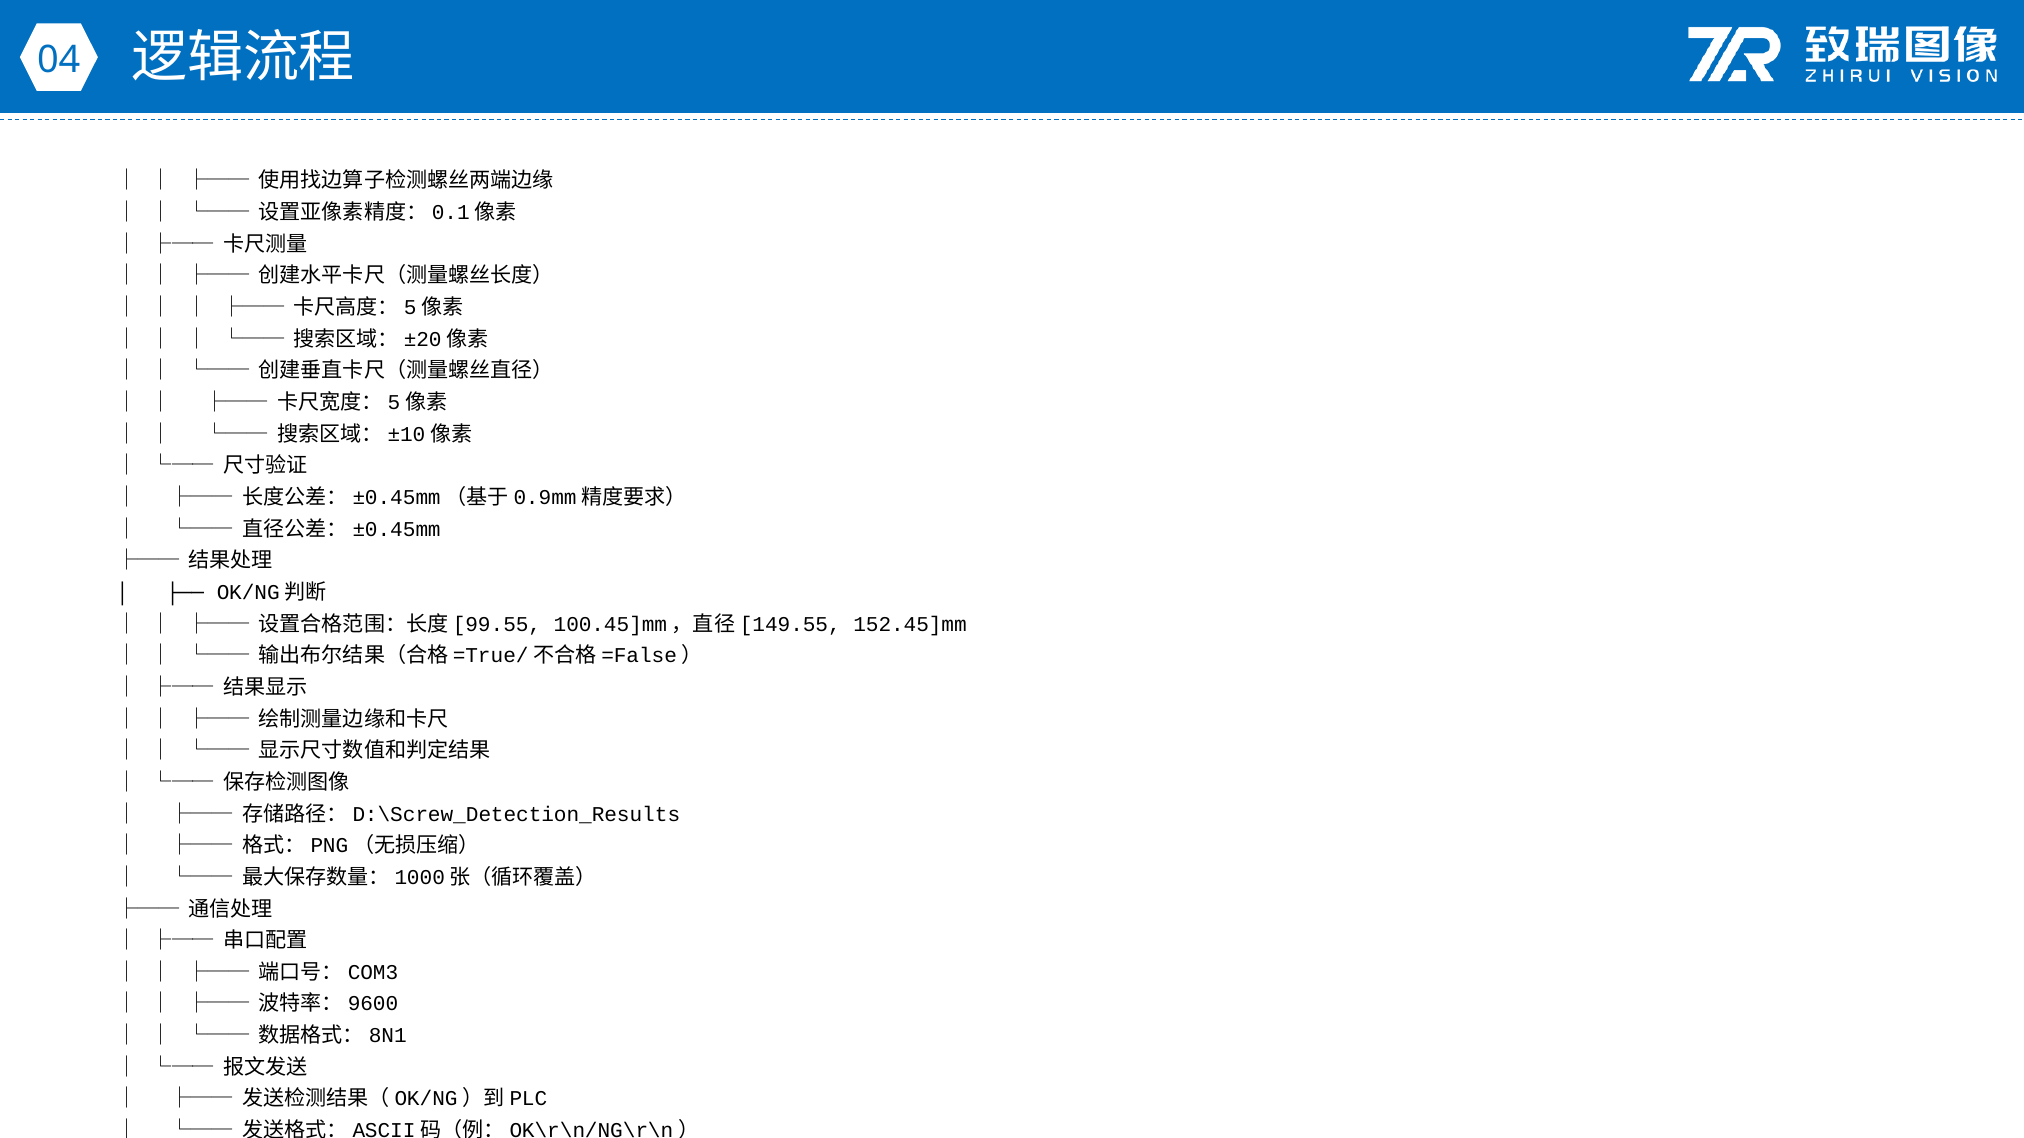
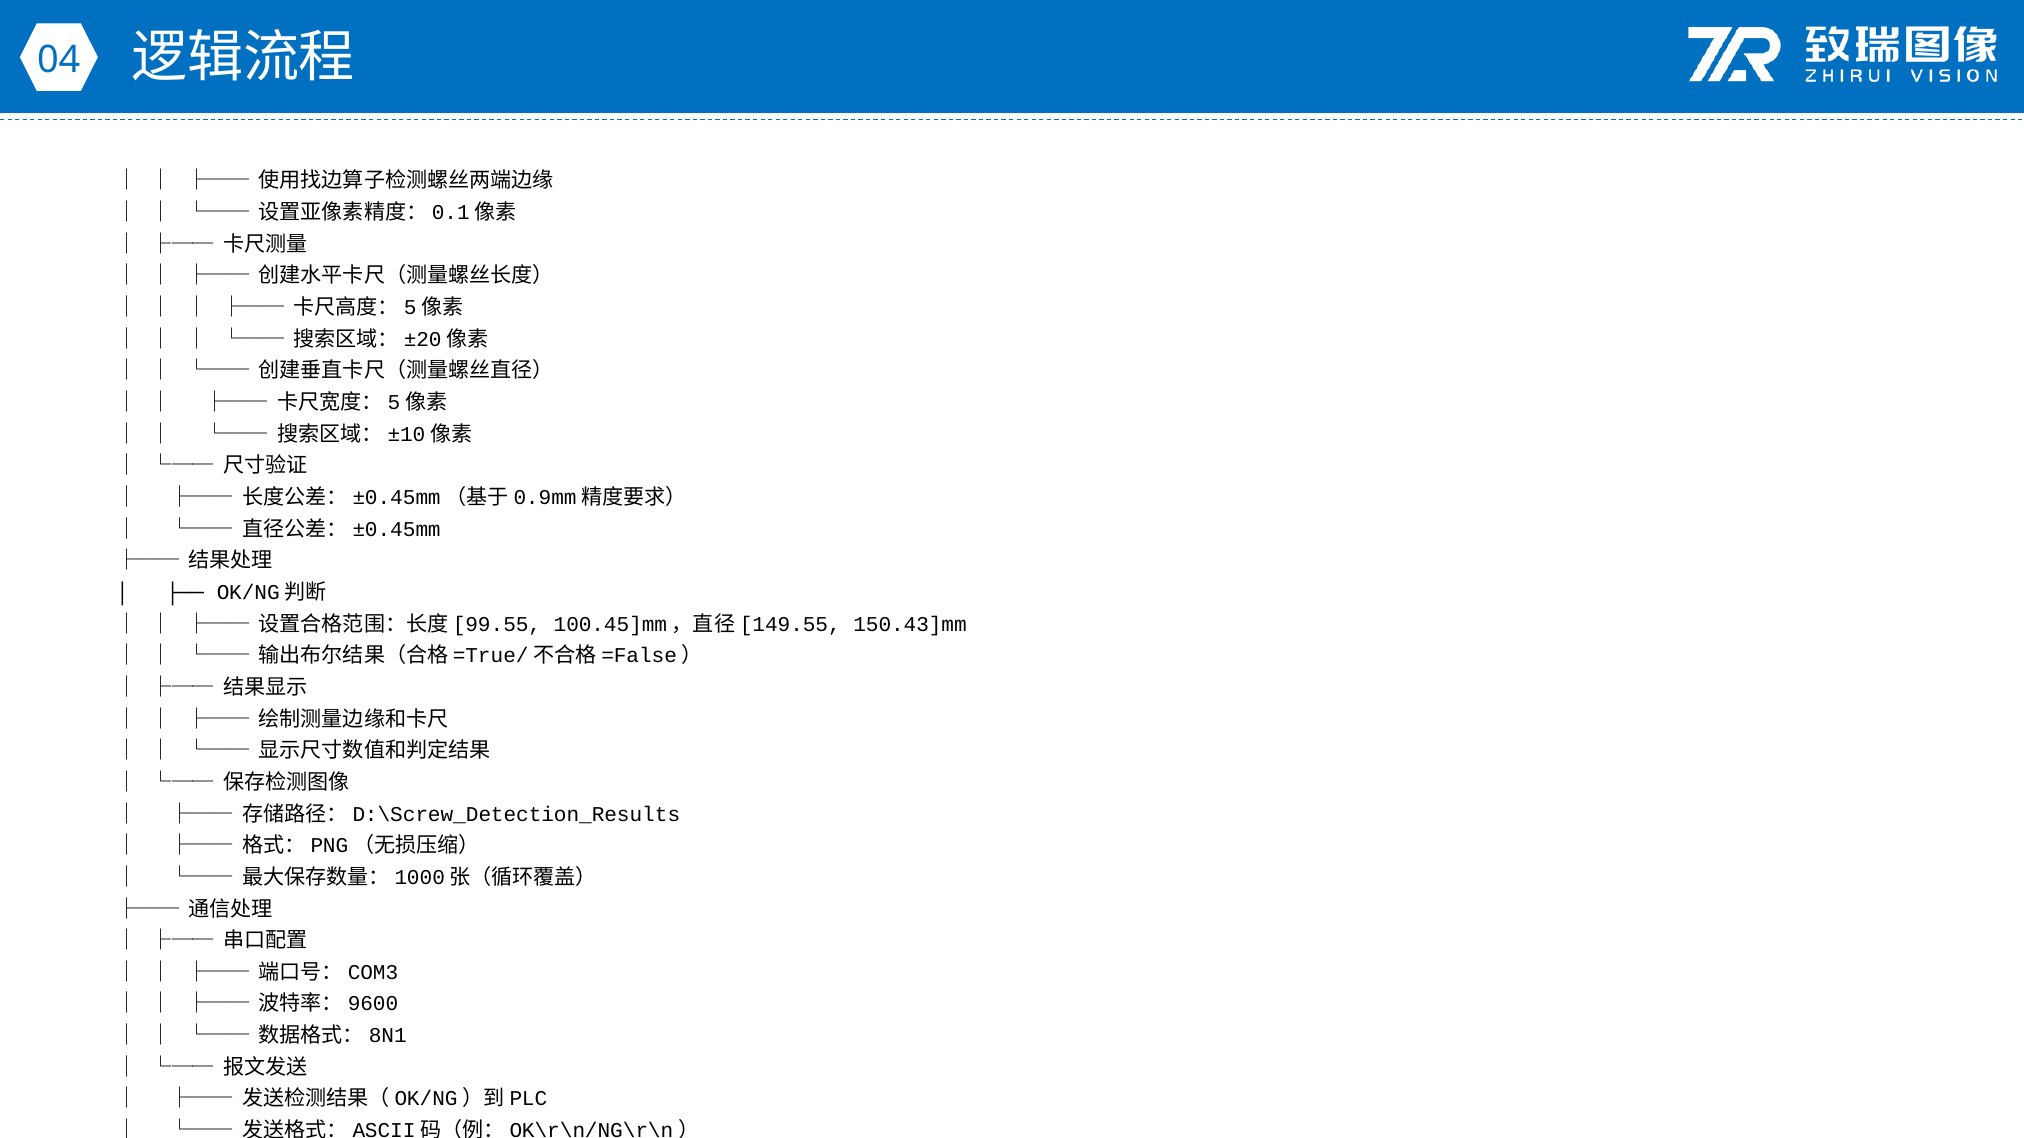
152.45]mm: 152.45]mm -> 150.43]mm
